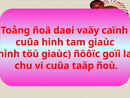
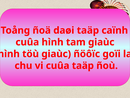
daøi vaäy: vaäy -> taäp
